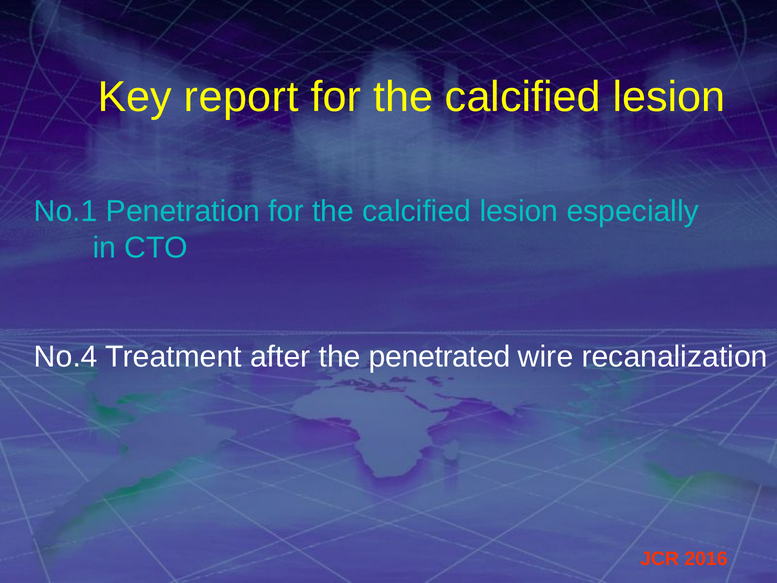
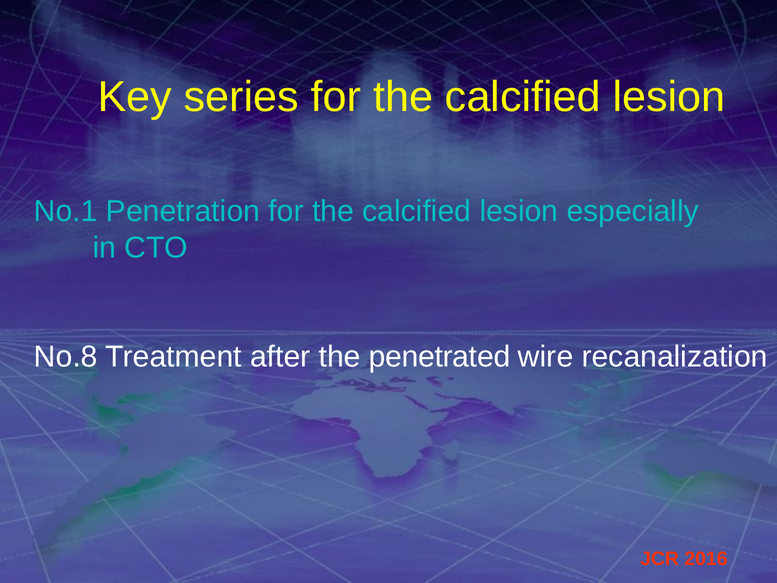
report: report -> series
No.4: No.4 -> No.8
